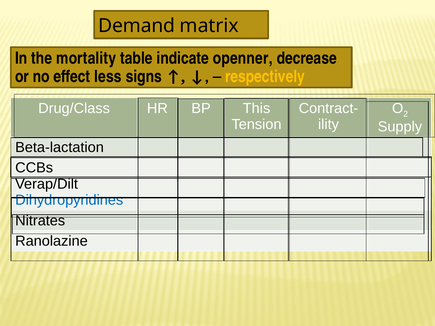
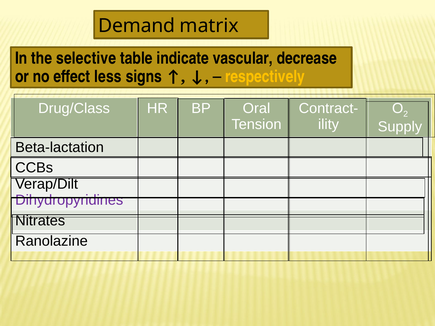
mortality: mortality -> selective
openner: openner -> vascular
This: This -> Oral
Dihydropyridines colour: blue -> purple
